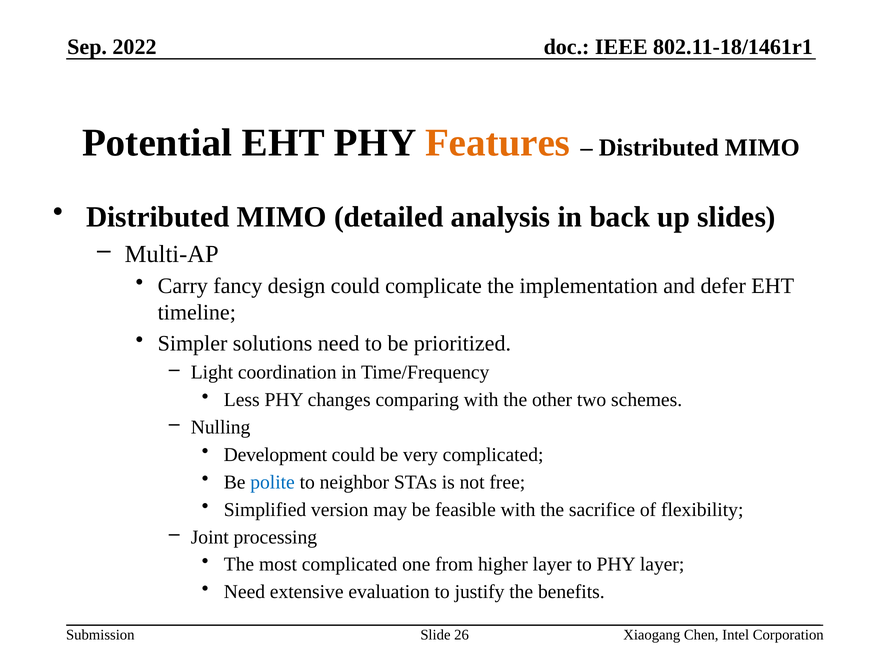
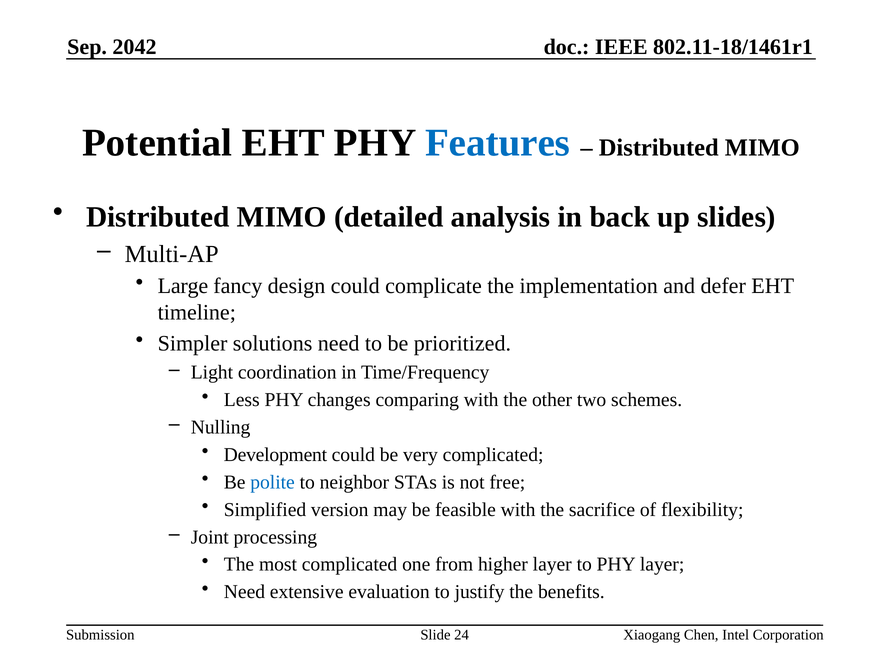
2022: 2022 -> 2042
Features colour: orange -> blue
Carry: Carry -> Large
26: 26 -> 24
